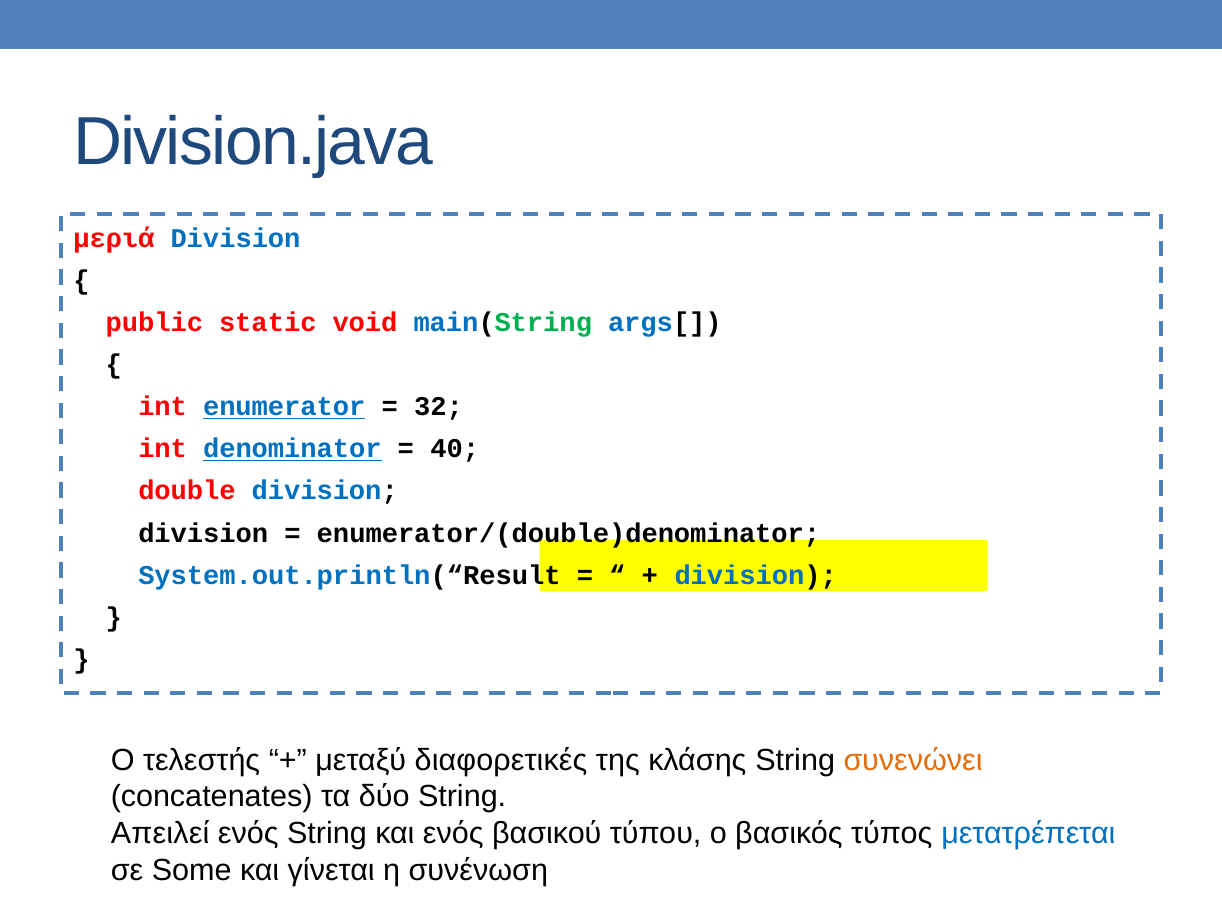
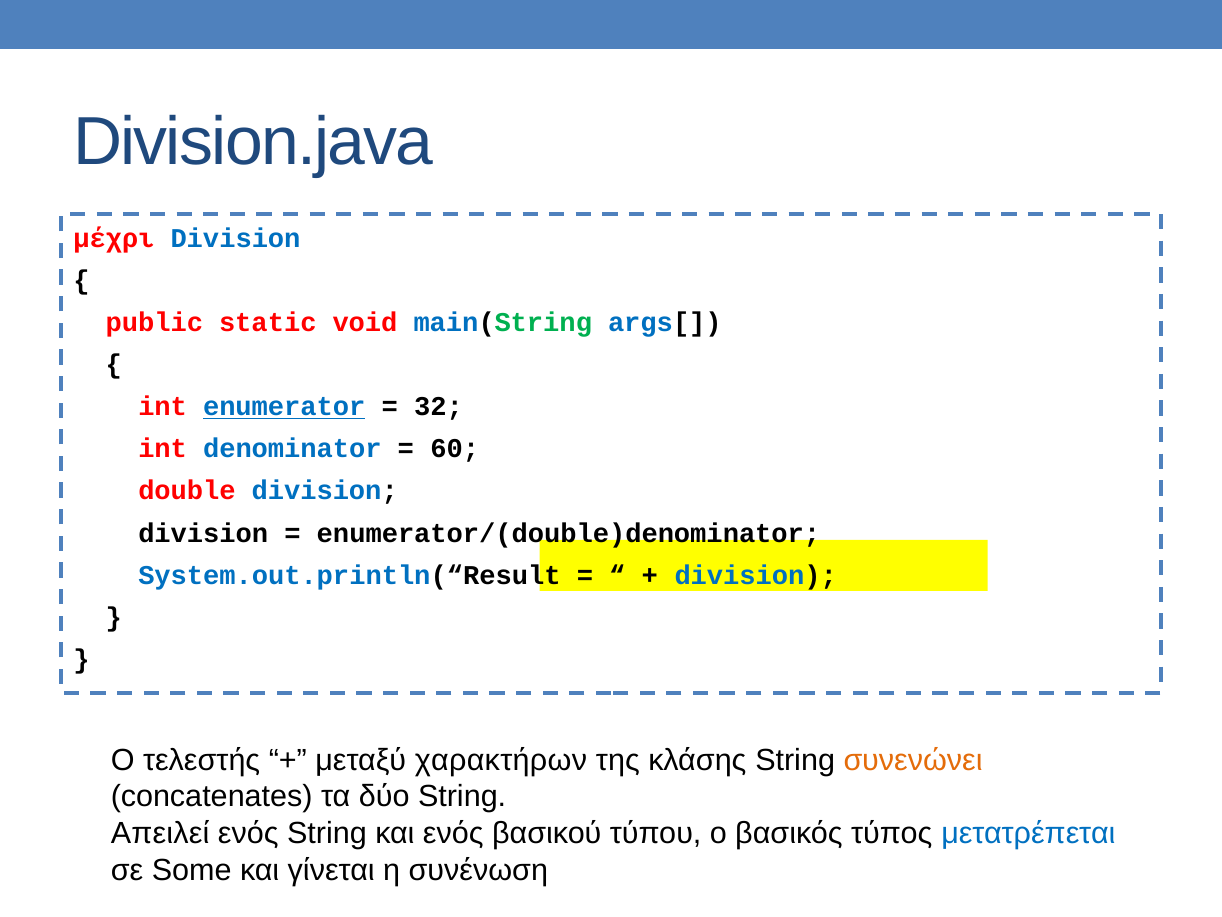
μεριά: μεριά -> μέχρι
denominator underline: present -> none
40: 40 -> 60
διαφορετικές: διαφορετικές -> χαρακτήρων
